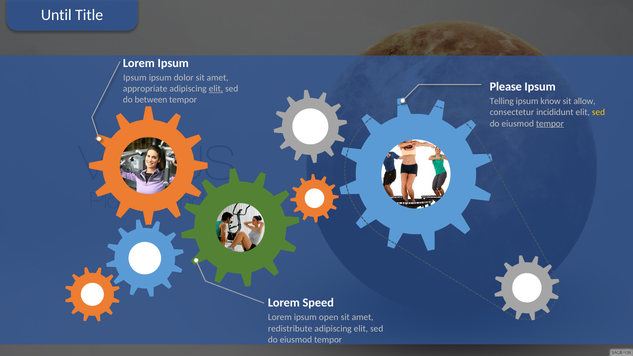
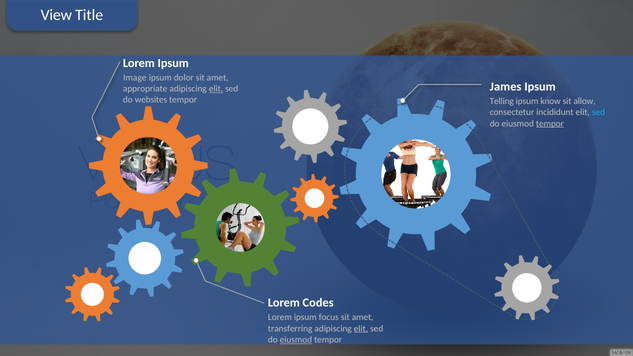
Until: Until -> View
Ipsum at (135, 78): Ipsum -> Image
Please: Please -> James
between: between -> websites
sed at (598, 112) colour: yellow -> light blue
Speed: Speed -> Codes
open: open -> focus
redistribute: redistribute -> transferring
elit at (361, 329) underline: none -> present
eiusmod at (296, 340) underline: none -> present
